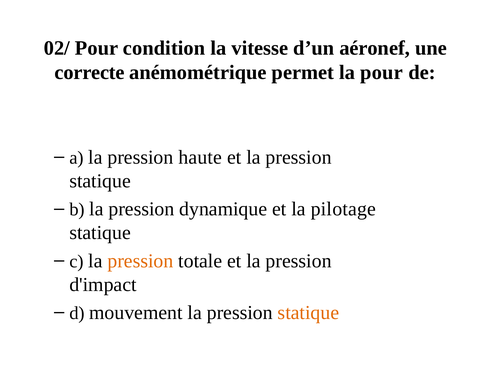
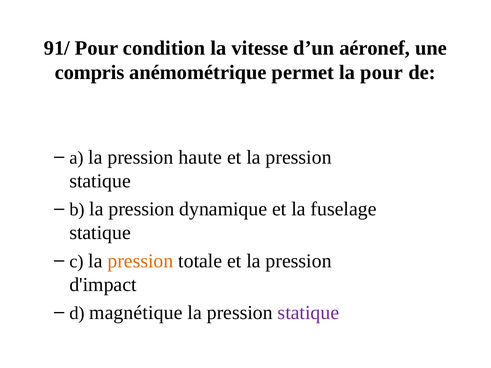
02/: 02/ -> 91/
correcte: correcte -> compris
pilotage: pilotage -> fuselage
mouvement: mouvement -> magnétique
statique at (308, 313) colour: orange -> purple
